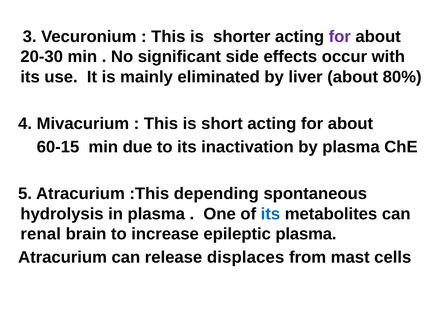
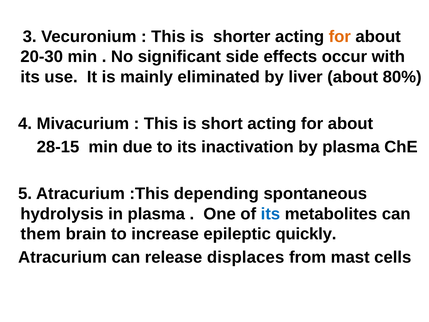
for at (340, 37) colour: purple -> orange
60-15: 60-15 -> 28-15
renal: renal -> them
epileptic plasma: plasma -> quickly
